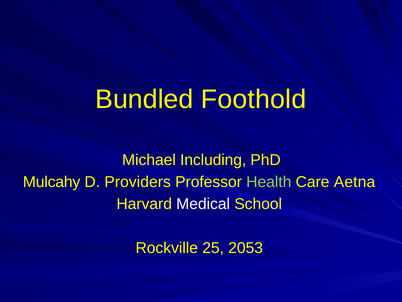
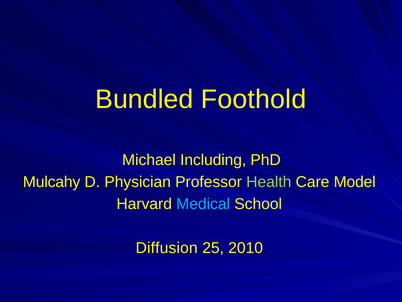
Providers: Providers -> Physician
Aetna: Aetna -> Model
Medical colour: white -> light blue
Rockville: Rockville -> Diffusion
2053: 2053 -> 2010
